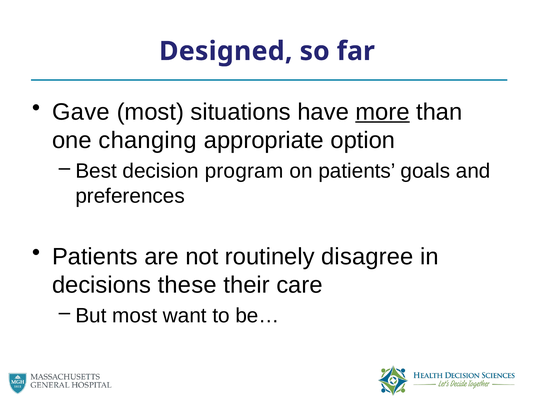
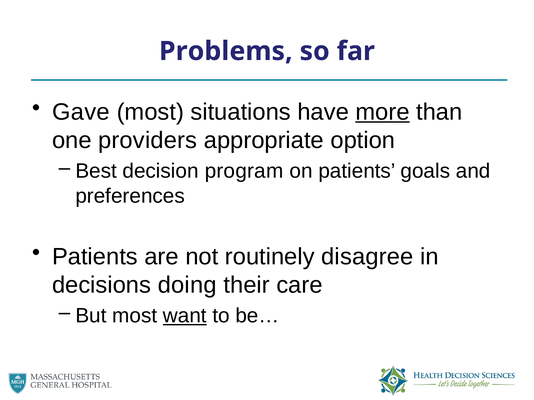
Designed: Designed -> Problems
changing: changing -> providers
these: these -> doing
want underline: none -> present
